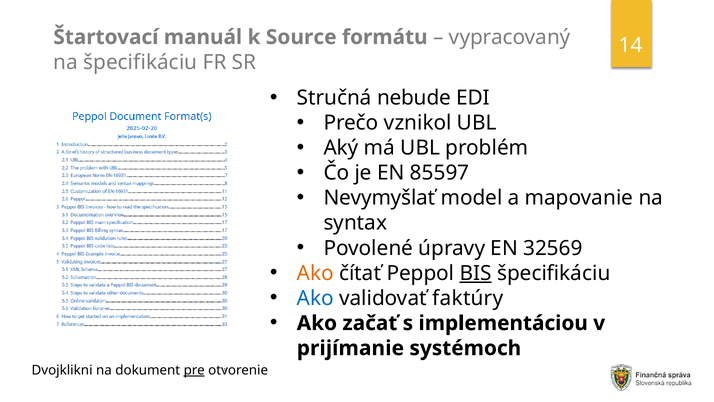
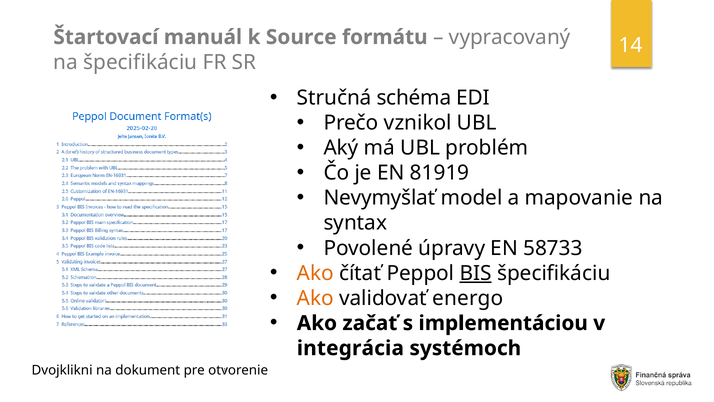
nebude: nebude -> schéma
85597: 85597 -> 81919
32569: 32569 -> 58733
Ako at (315, 298) colour: blue -> orange
faktúry: faktúry -> energo
prijímanie: prijímanie -> integrácia
pre underline: present -> none
